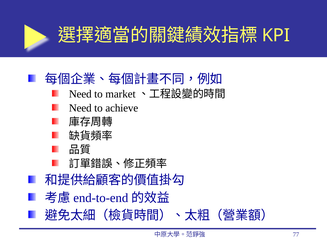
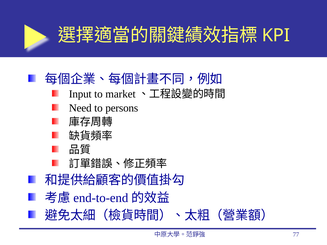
Need at (80, 94): Need -> Input
achieve: achieve -> persons
